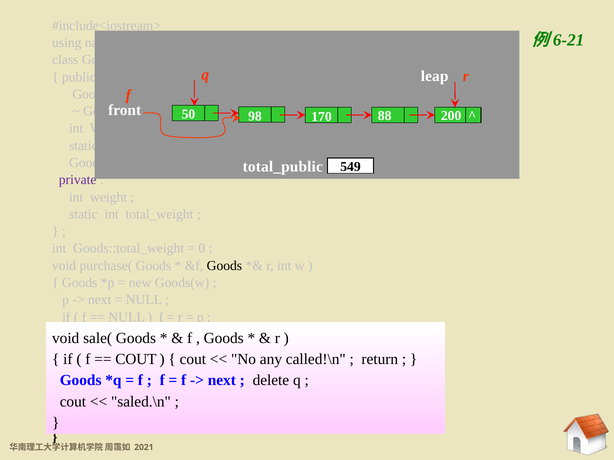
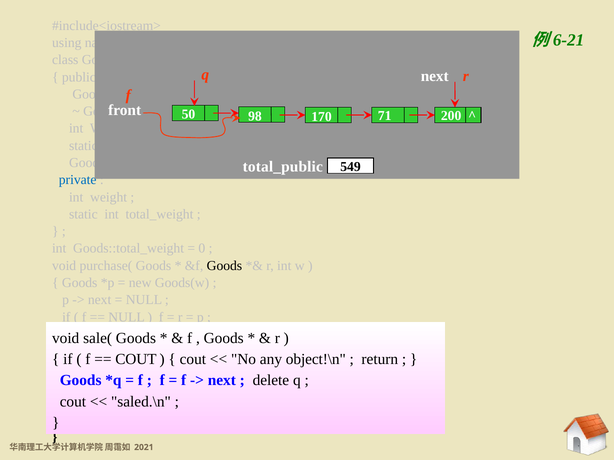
leap at (435, 76): leap -> next
88: 88 -> 71
private colour: purple -> blue
called!\n: called!\n -> object!\n
